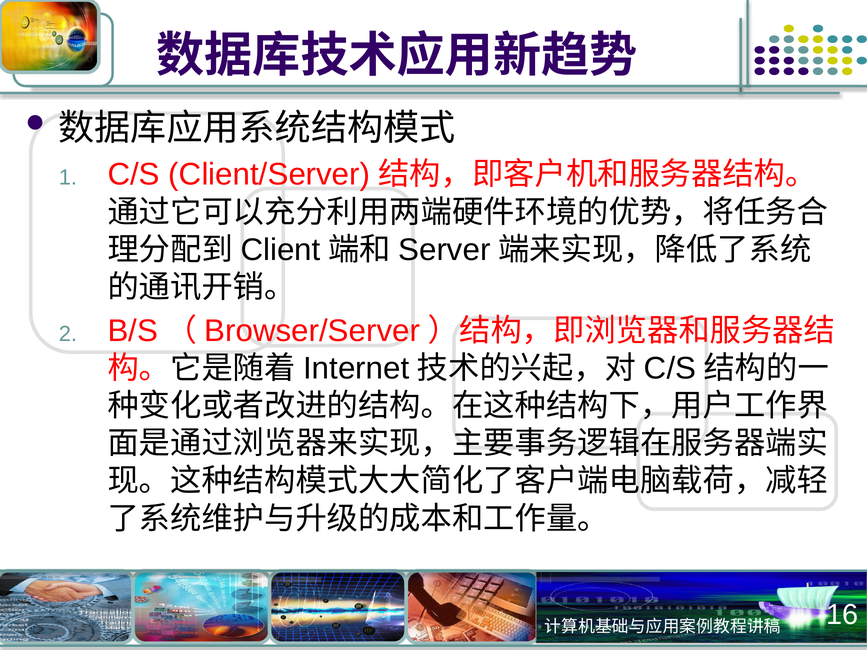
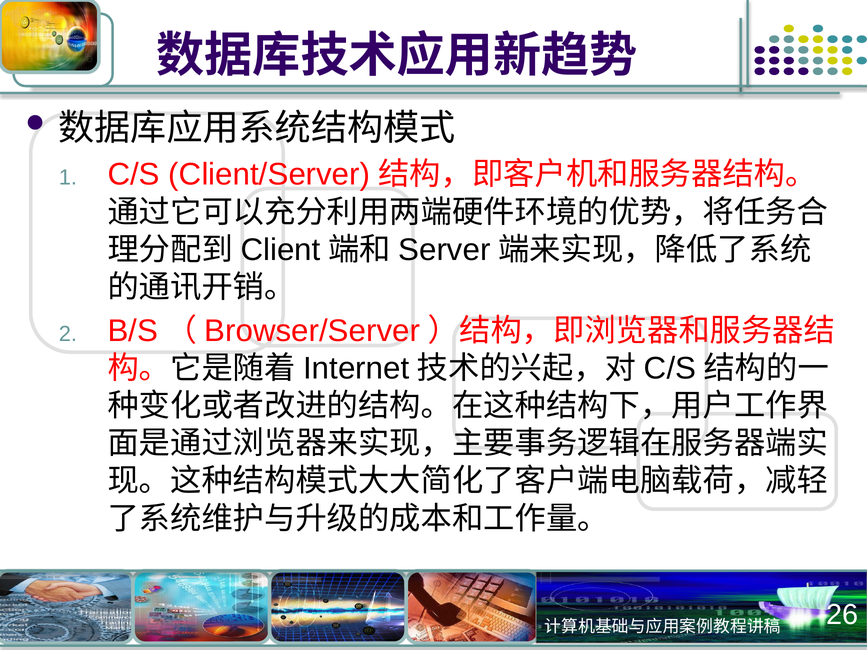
16: 16 -> 26
